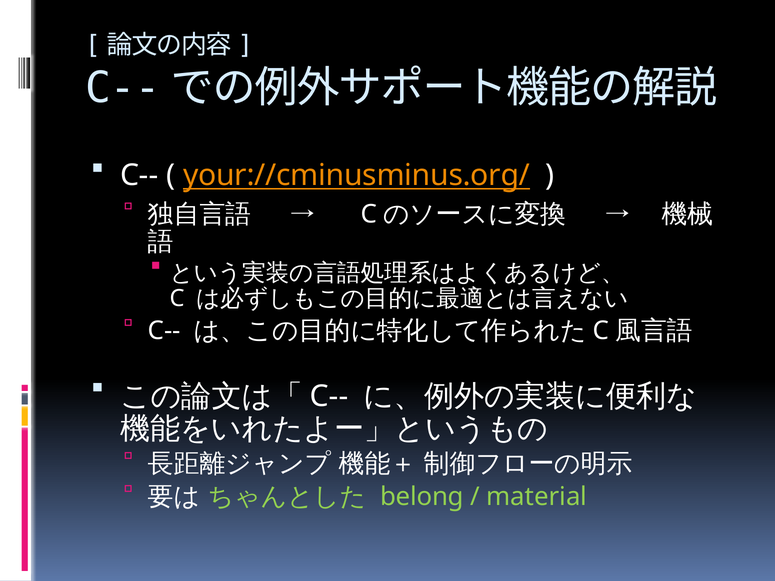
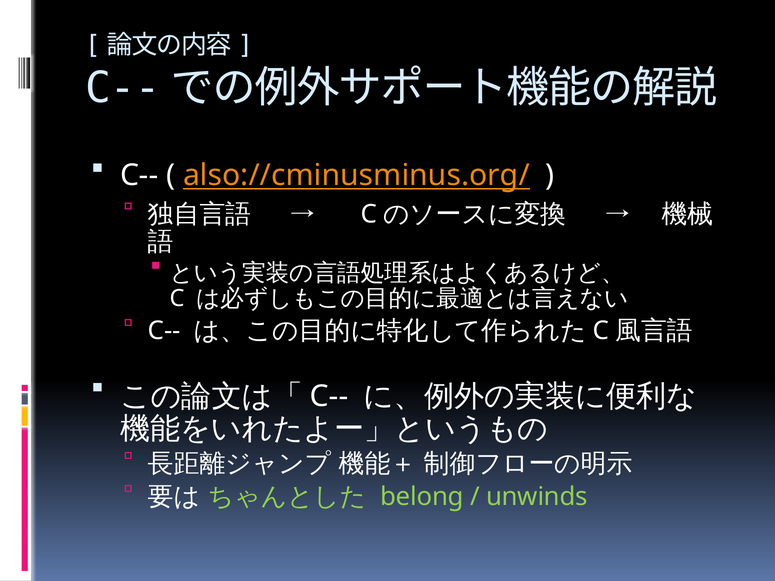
your://cminusminus.org/: your://cminusminus.org/ -> also://cminusminus.org/
material: material -> unwinds
